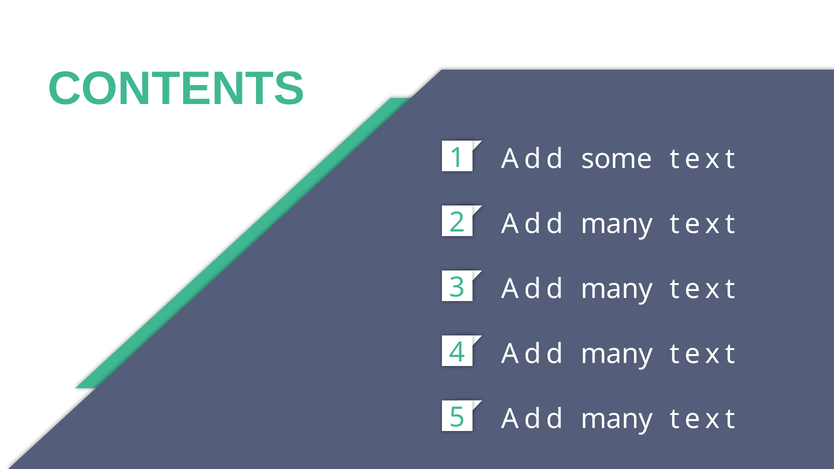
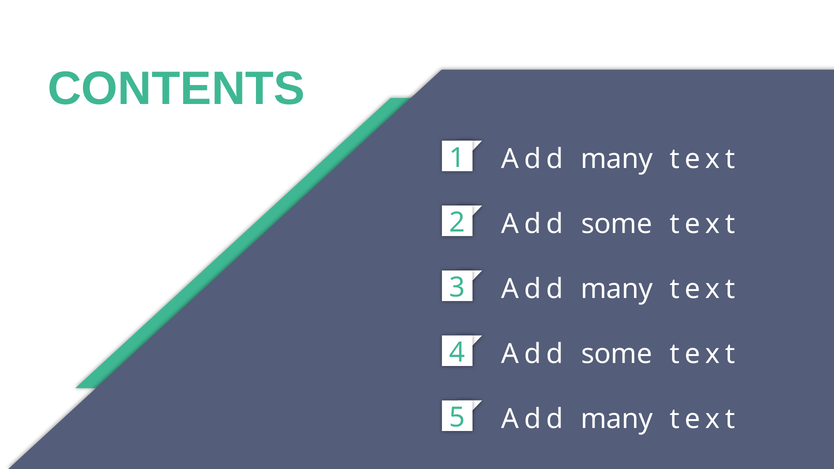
1 Add some: some -> many
2 Add many: many -> some
4 Add many: many -> some
